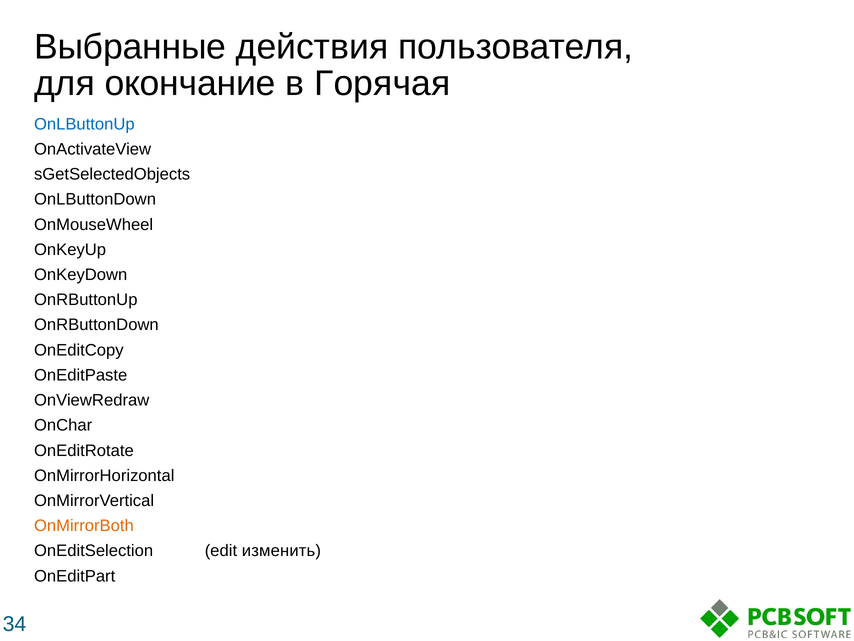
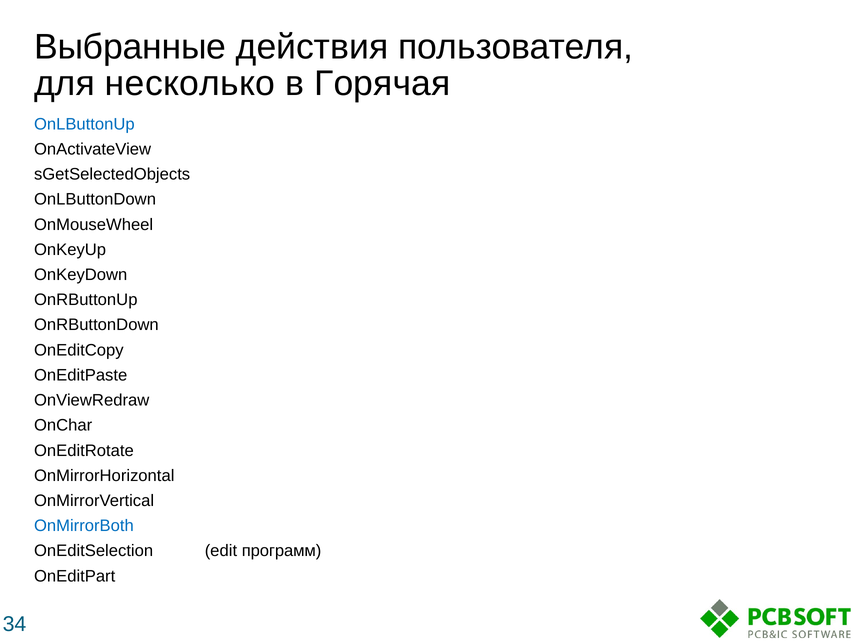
окончание: окончание -> несколько
OnMirrorBoth colour: orange -> blue
изменить: изменить -> программ
